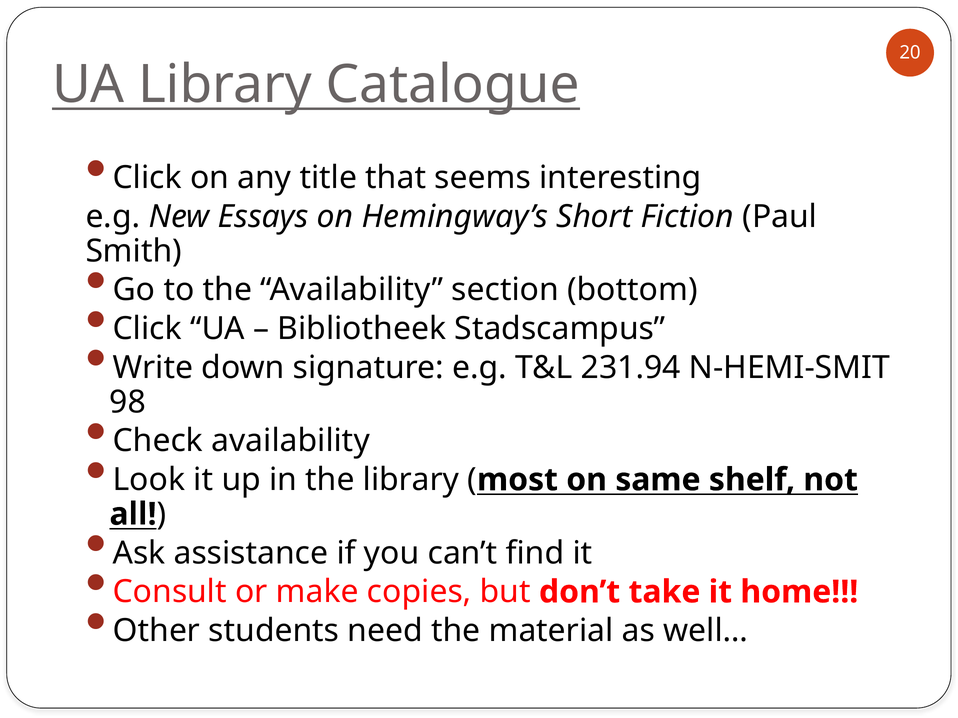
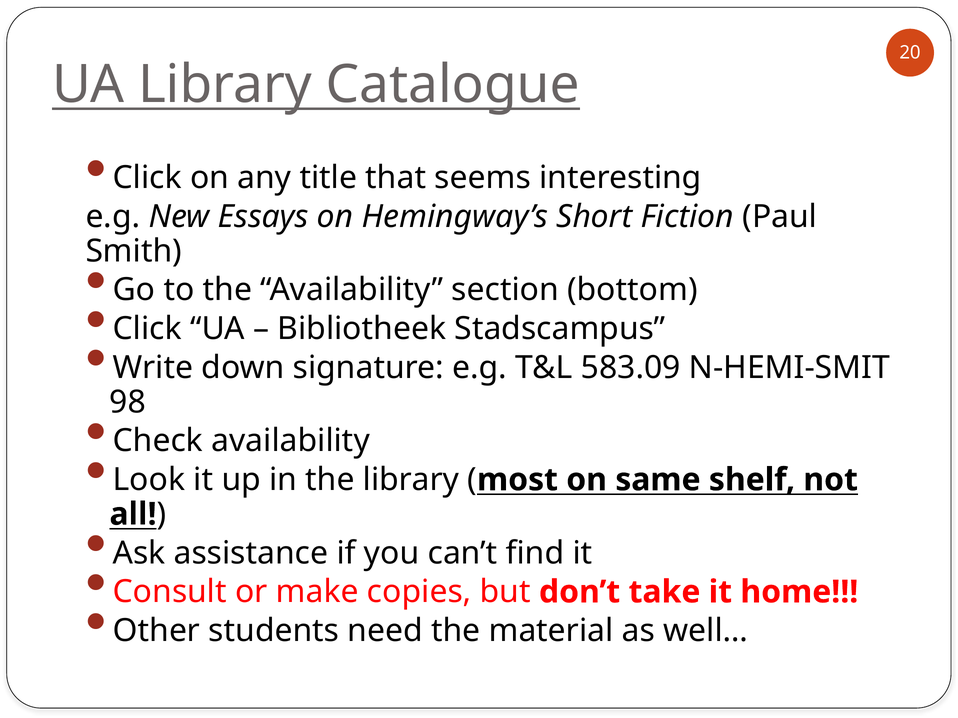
231.94: 231.94 -> 583.09
